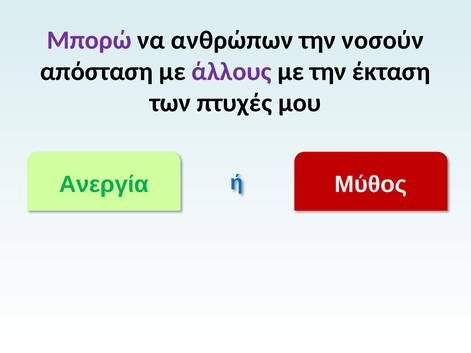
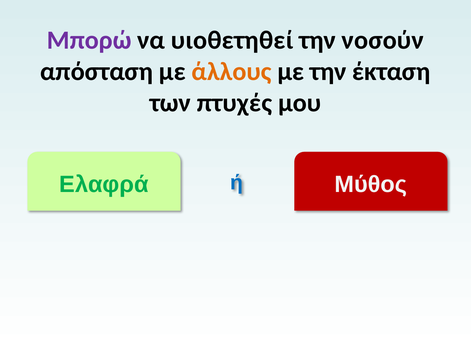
ανθρώπων: ανθρώπων -> υιοθετηθεί
άλλους colour: purple -> orange
Ανεργία: Ανεργία -> Ελαφρά
